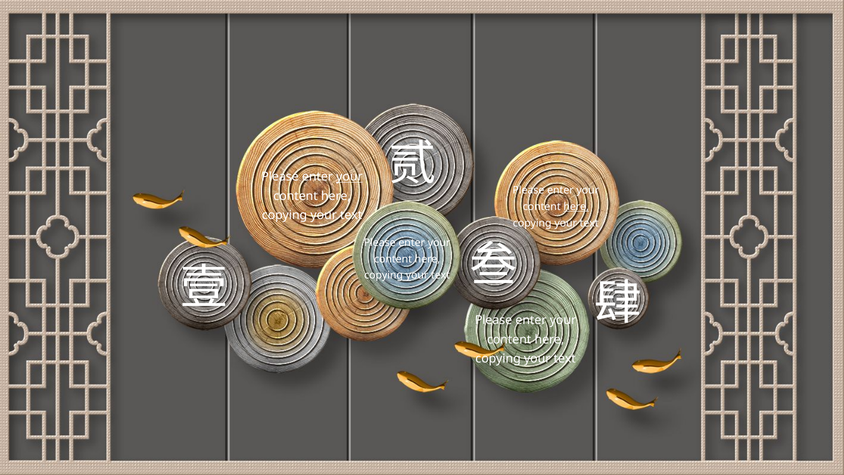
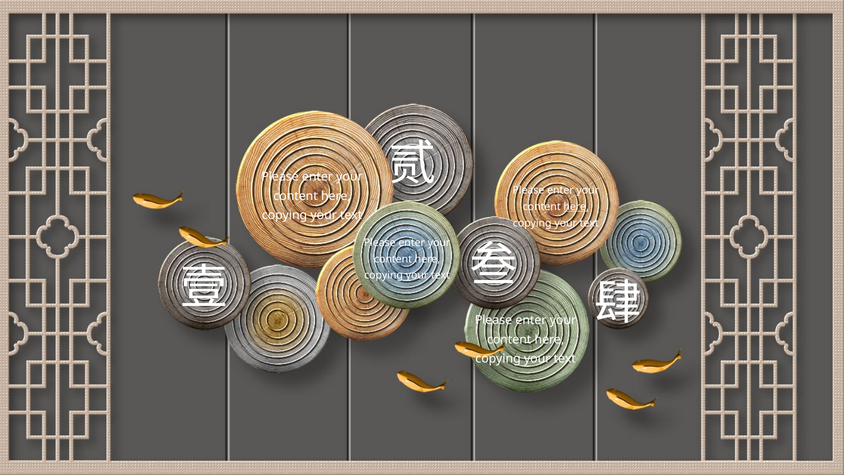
your at (349, 177) underline: present -> none
